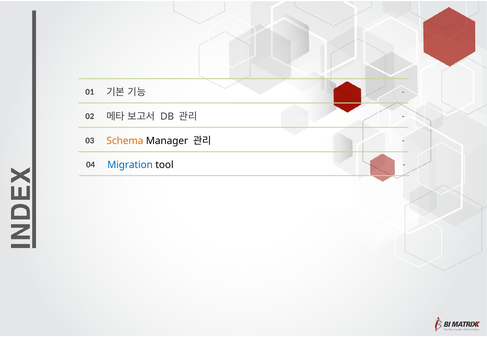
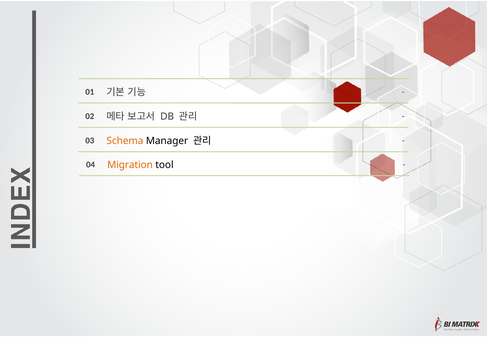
Migration colour: blue -> orange
